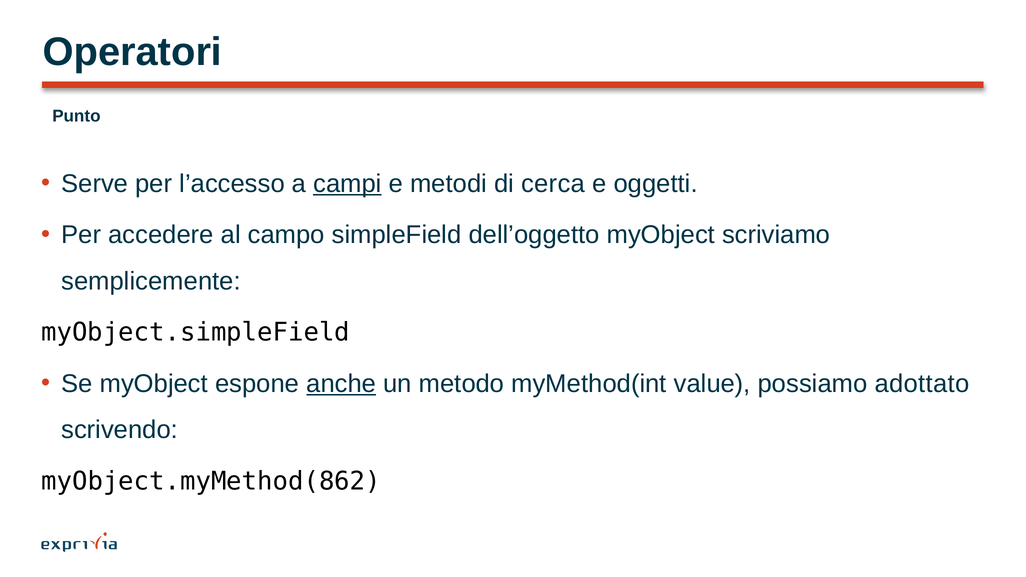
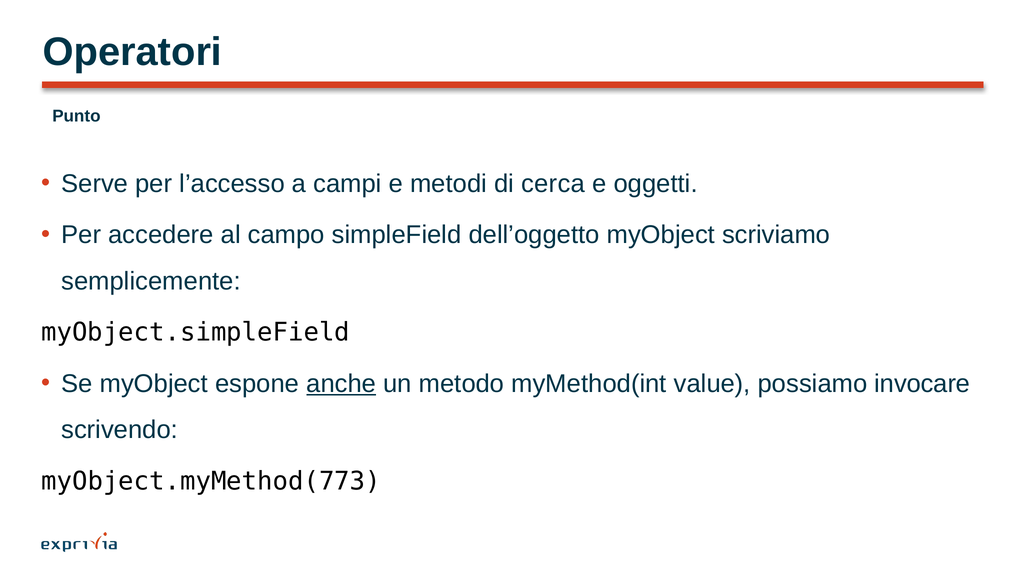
campi underline: present -> none
adottato: adottato -> invocare
myObject.myMethod(862: myObject.myMethod(862 -> myObject.myMethod(773
